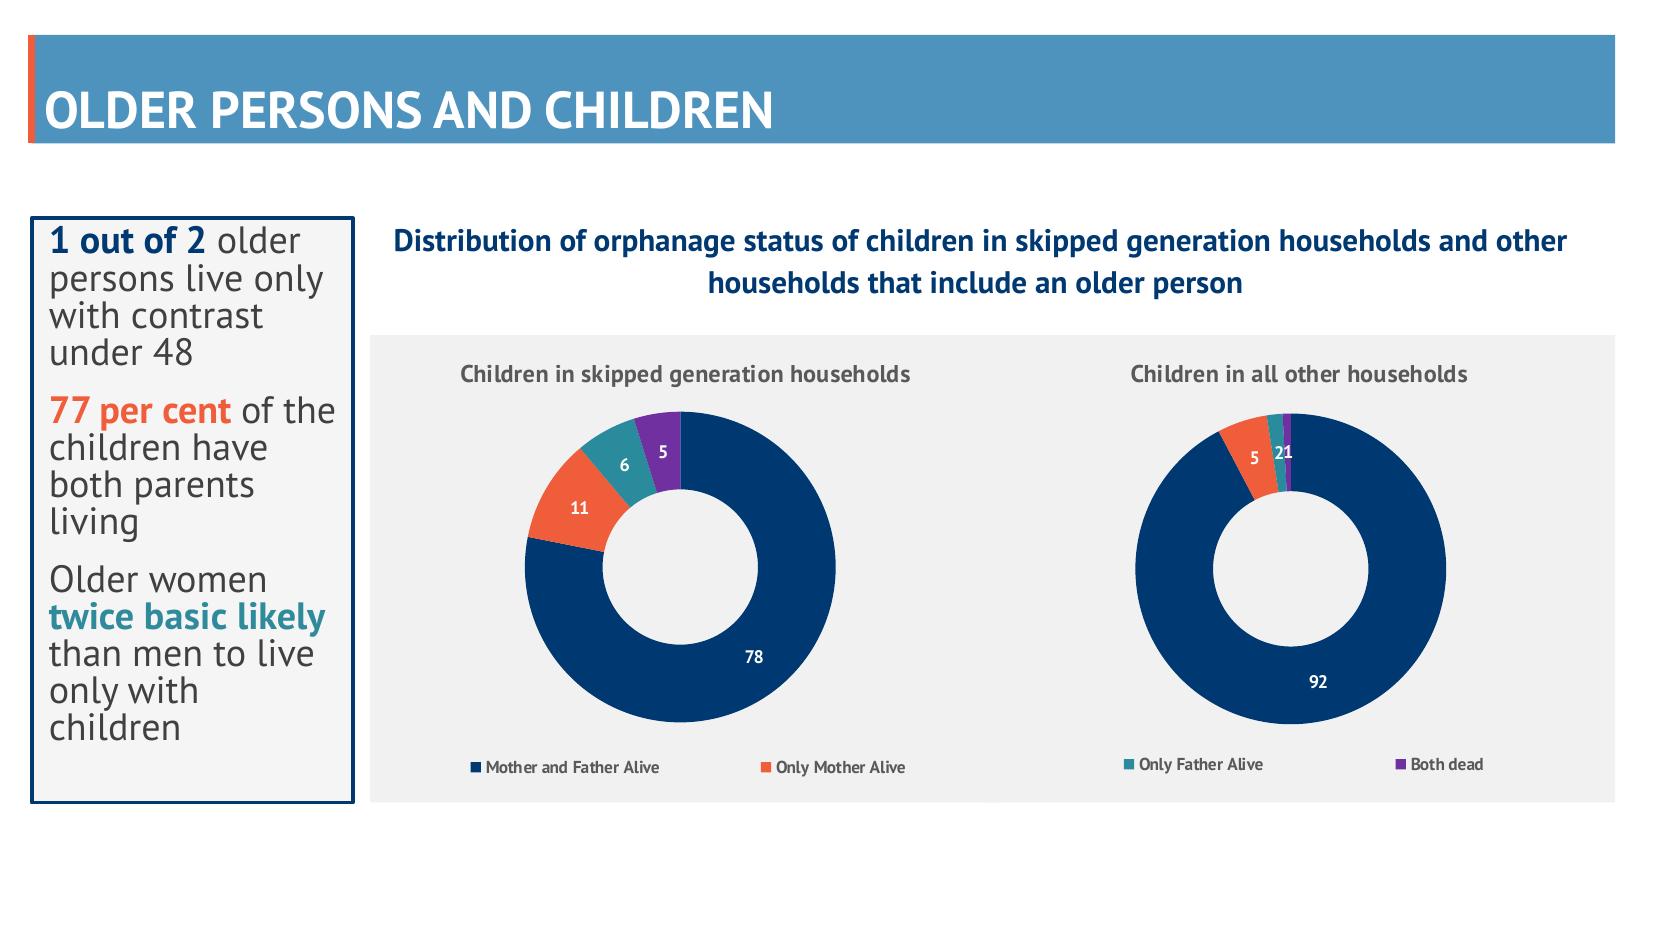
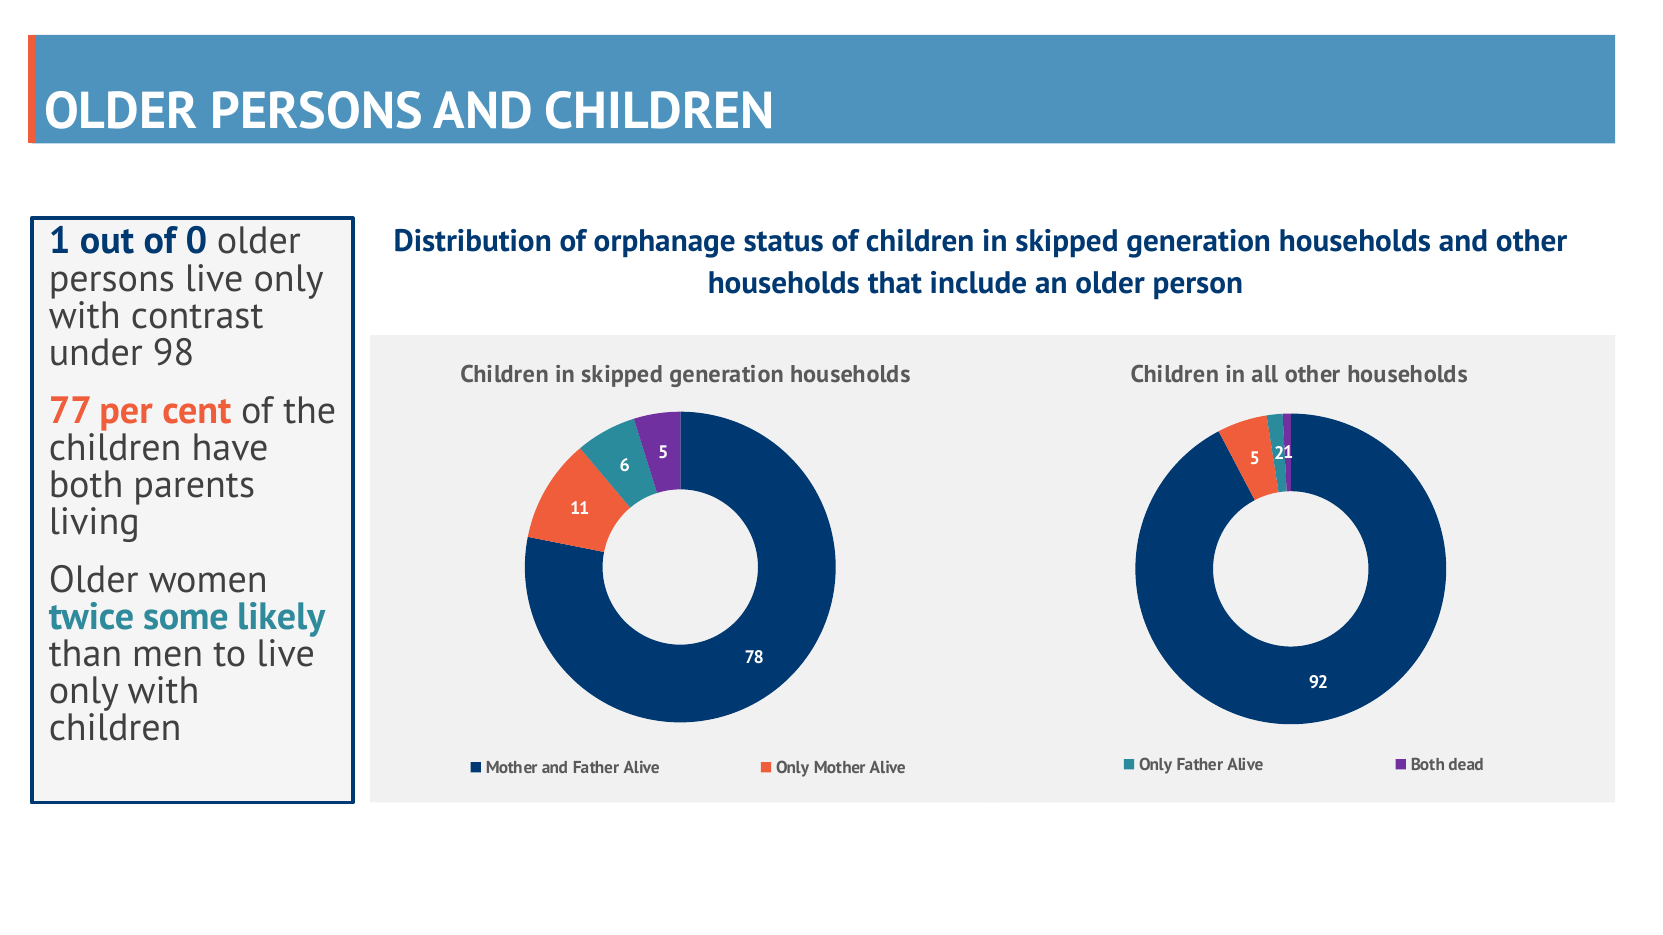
2: 2 -> 0
48: 48 -> 98
basic: basic -> some
